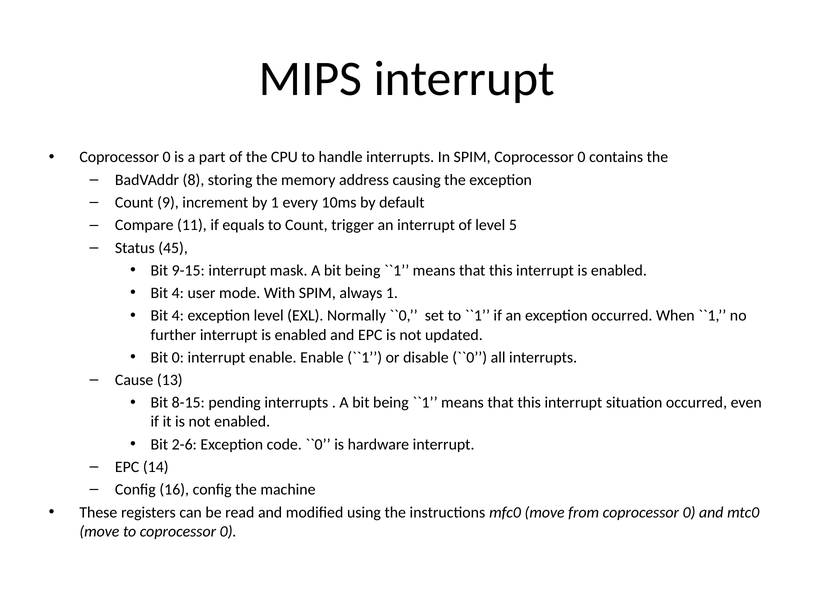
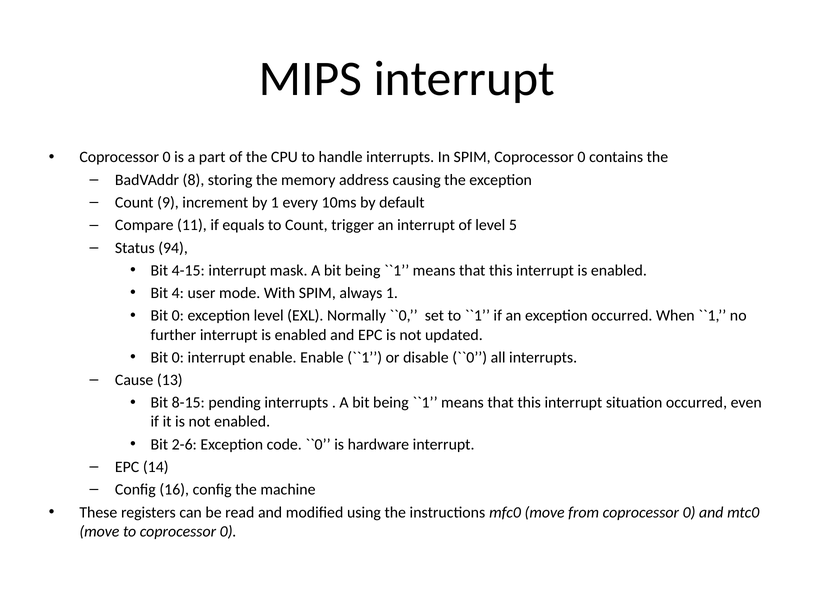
45: 45 -> 94
9-15: 9-15 -> 4-15
4 at (178, 316): 4 -> 0
